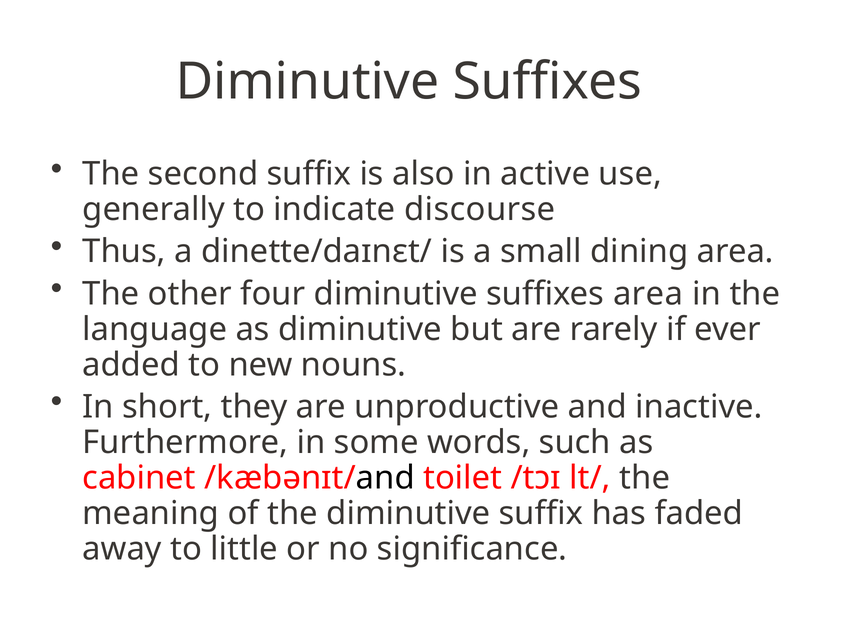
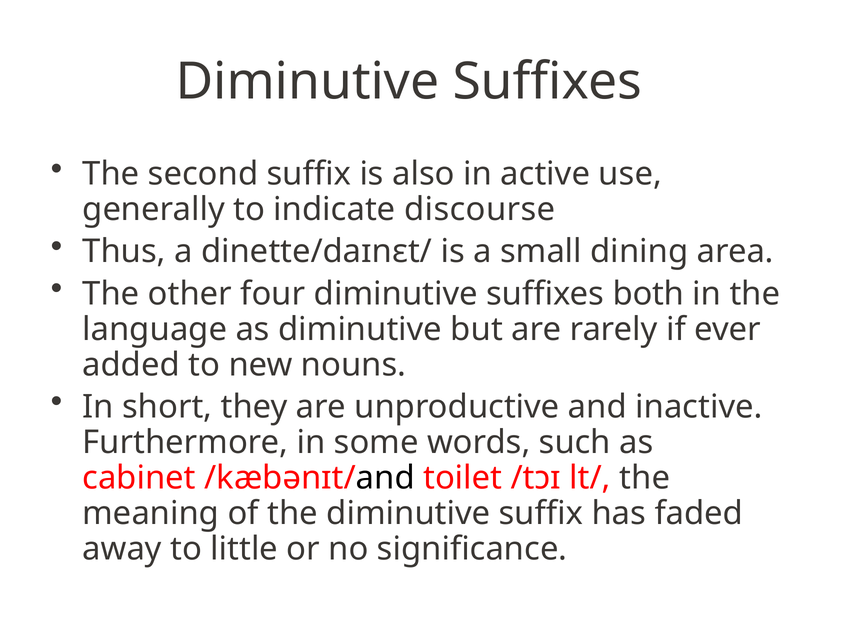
suffixes area: area -> both
